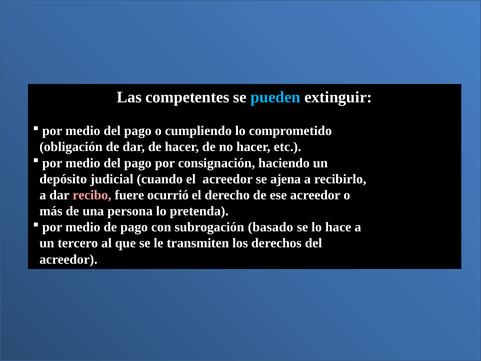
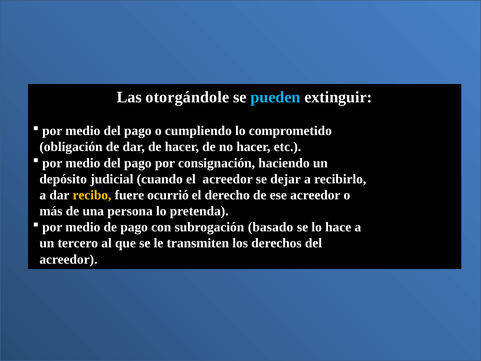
competentes: competentes -> otorgándole
ajena: ajena -> dejar
recibo colour: pink -> yellow
